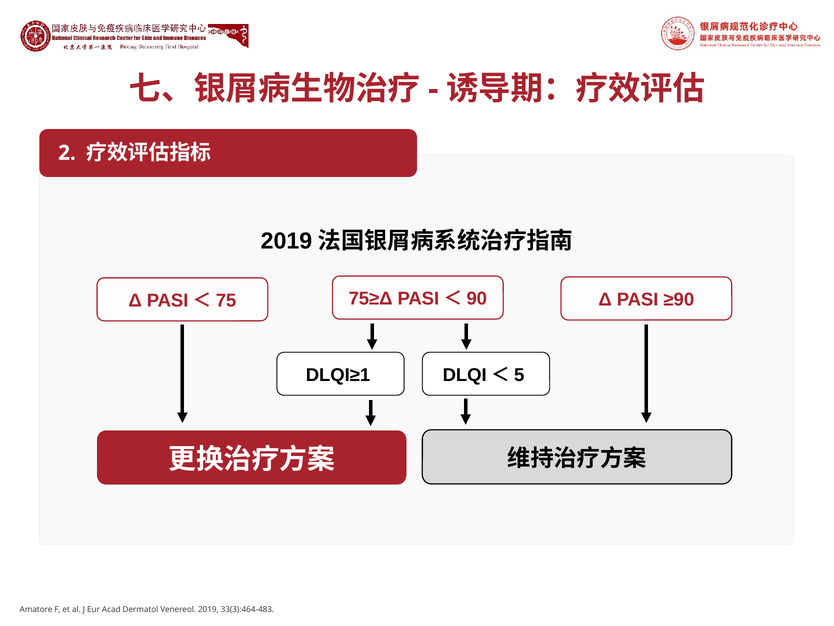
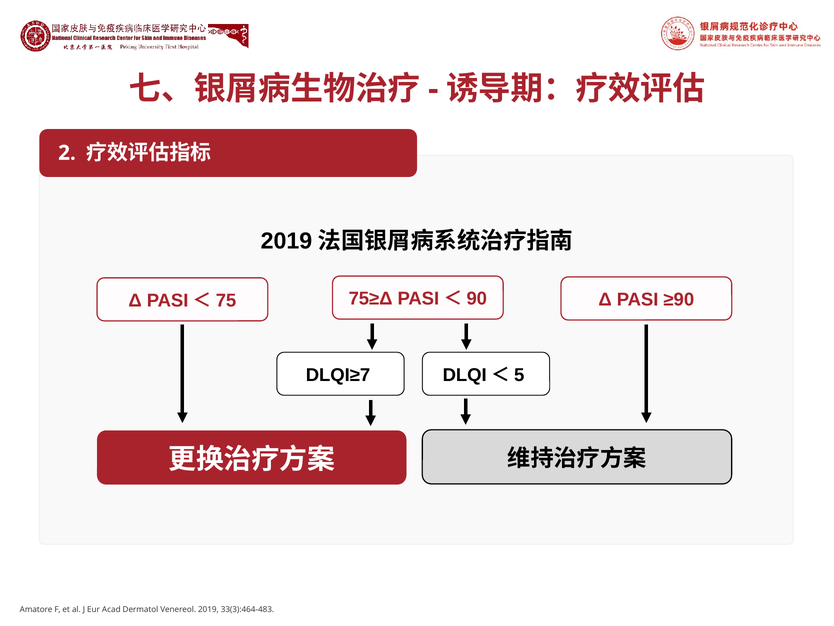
DLQI≥1: DLQI≥1 -> DLQI≥7
